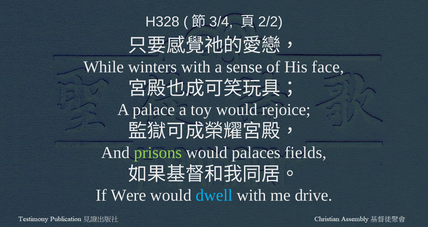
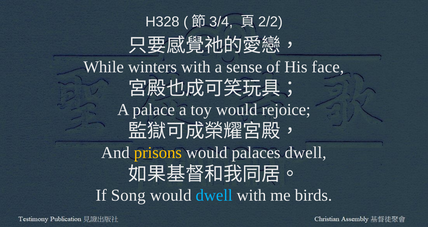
prisons colour: light green -> yellow
palaces fields: fields -> dwell
Were: Were -> Song
drive: drive -> birds
